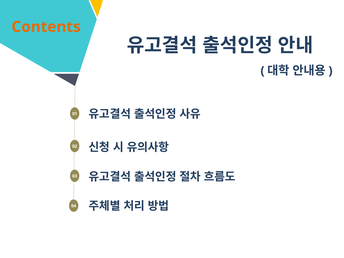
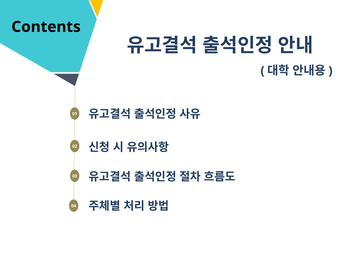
Contents colour: orange -> black
